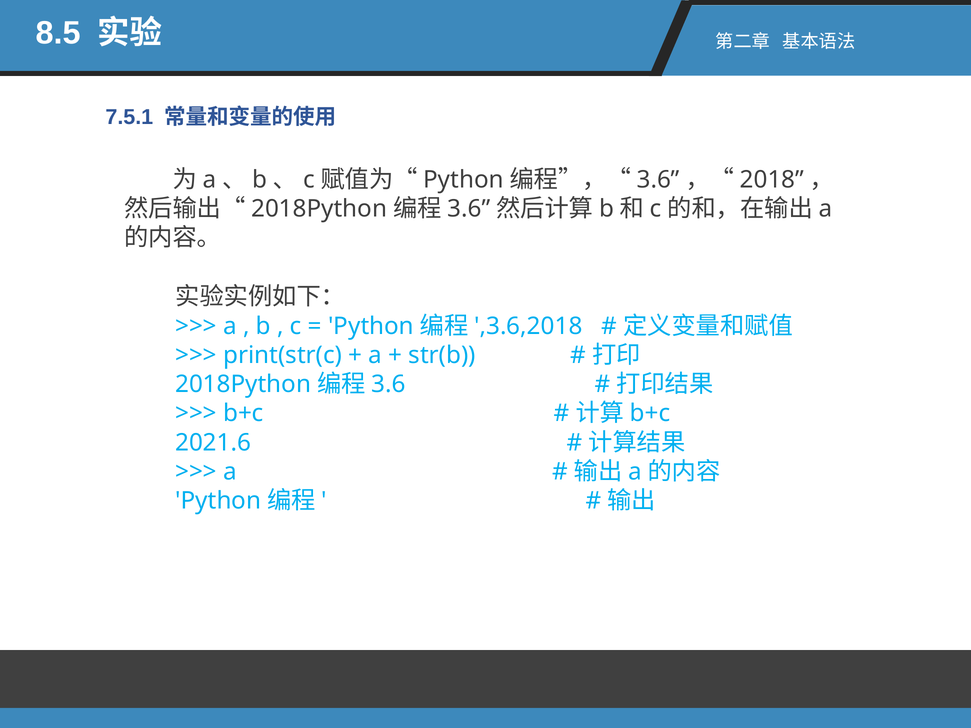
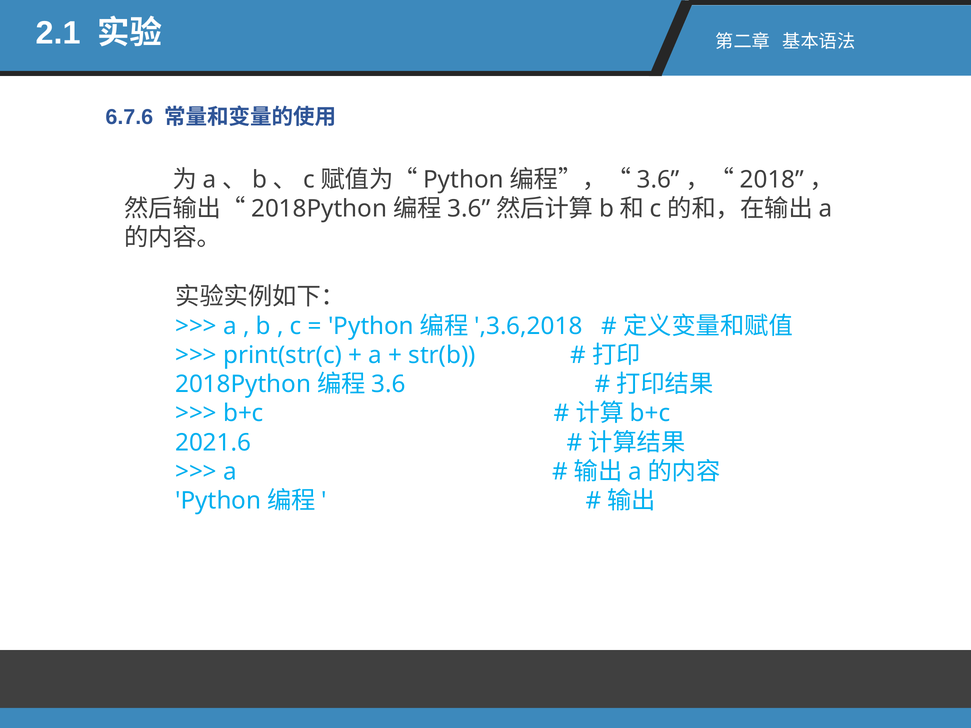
8.5: 8.5 -> 2.1
7.5.1: 7.5.1 -> 6.7.6
